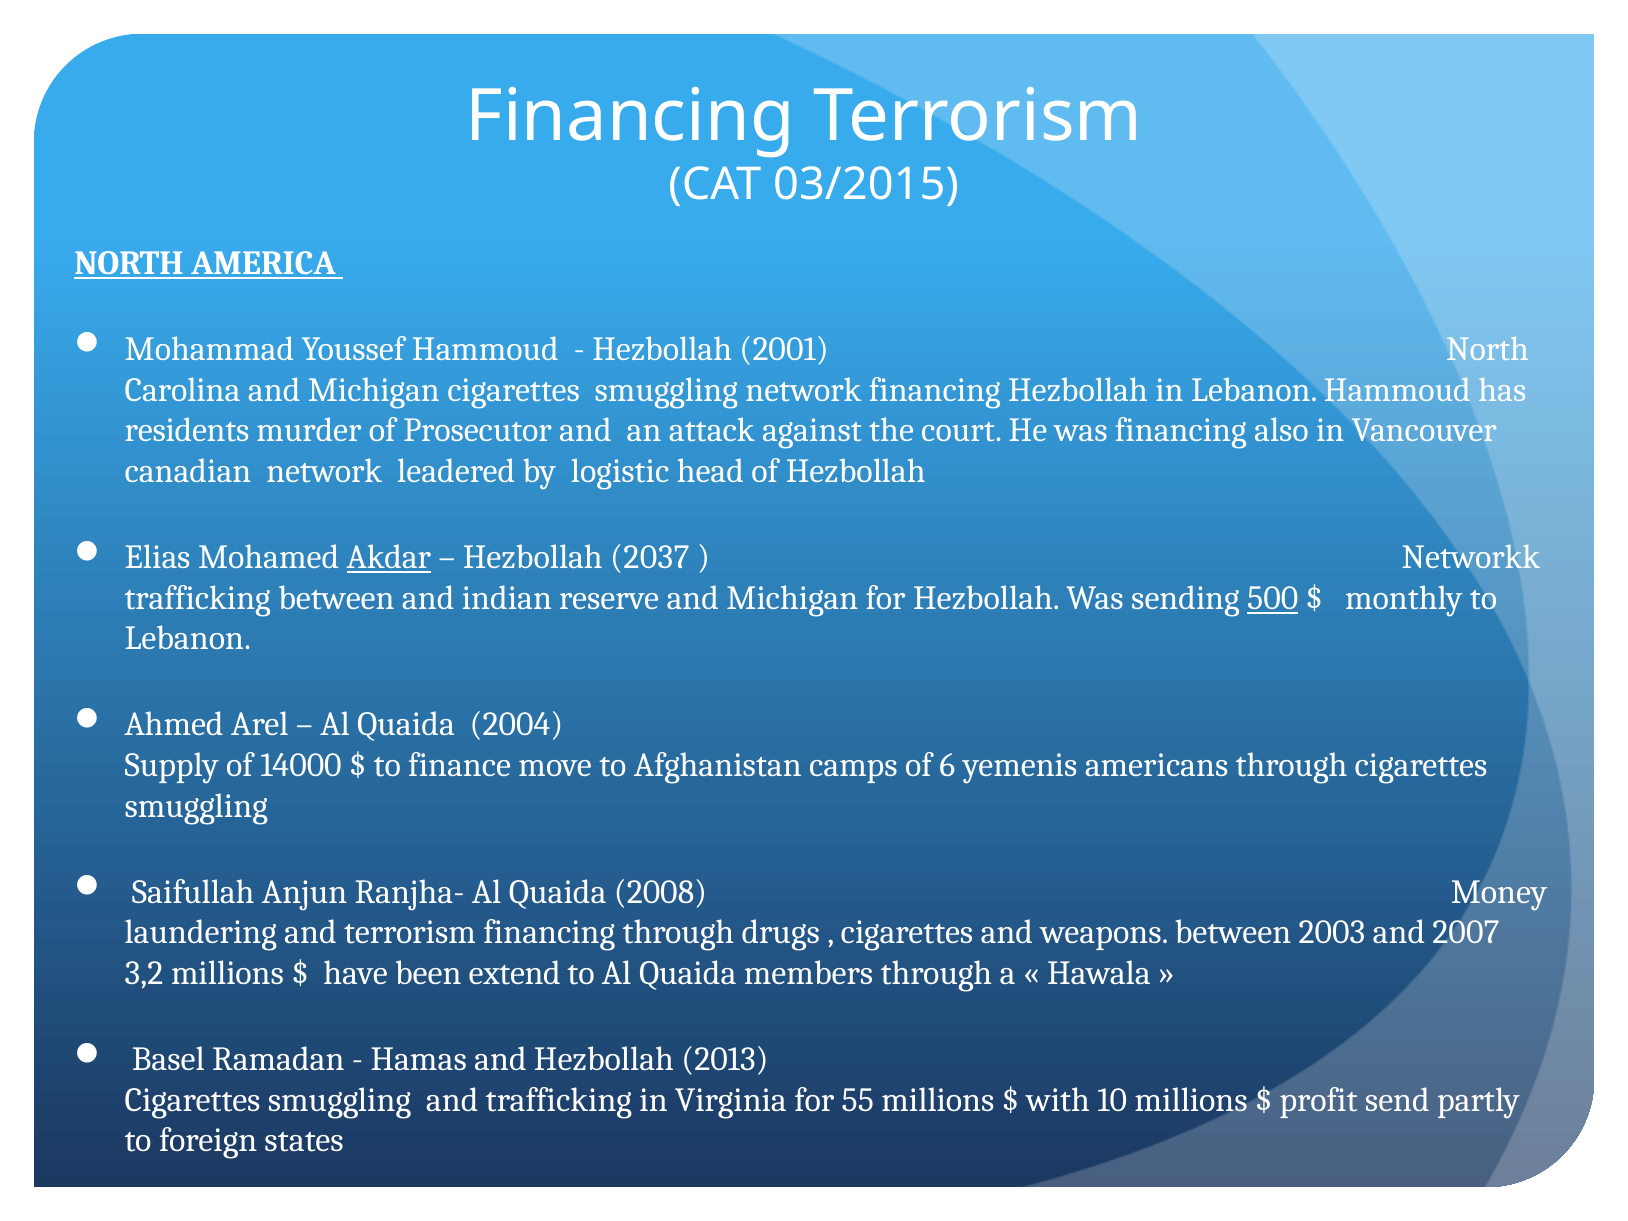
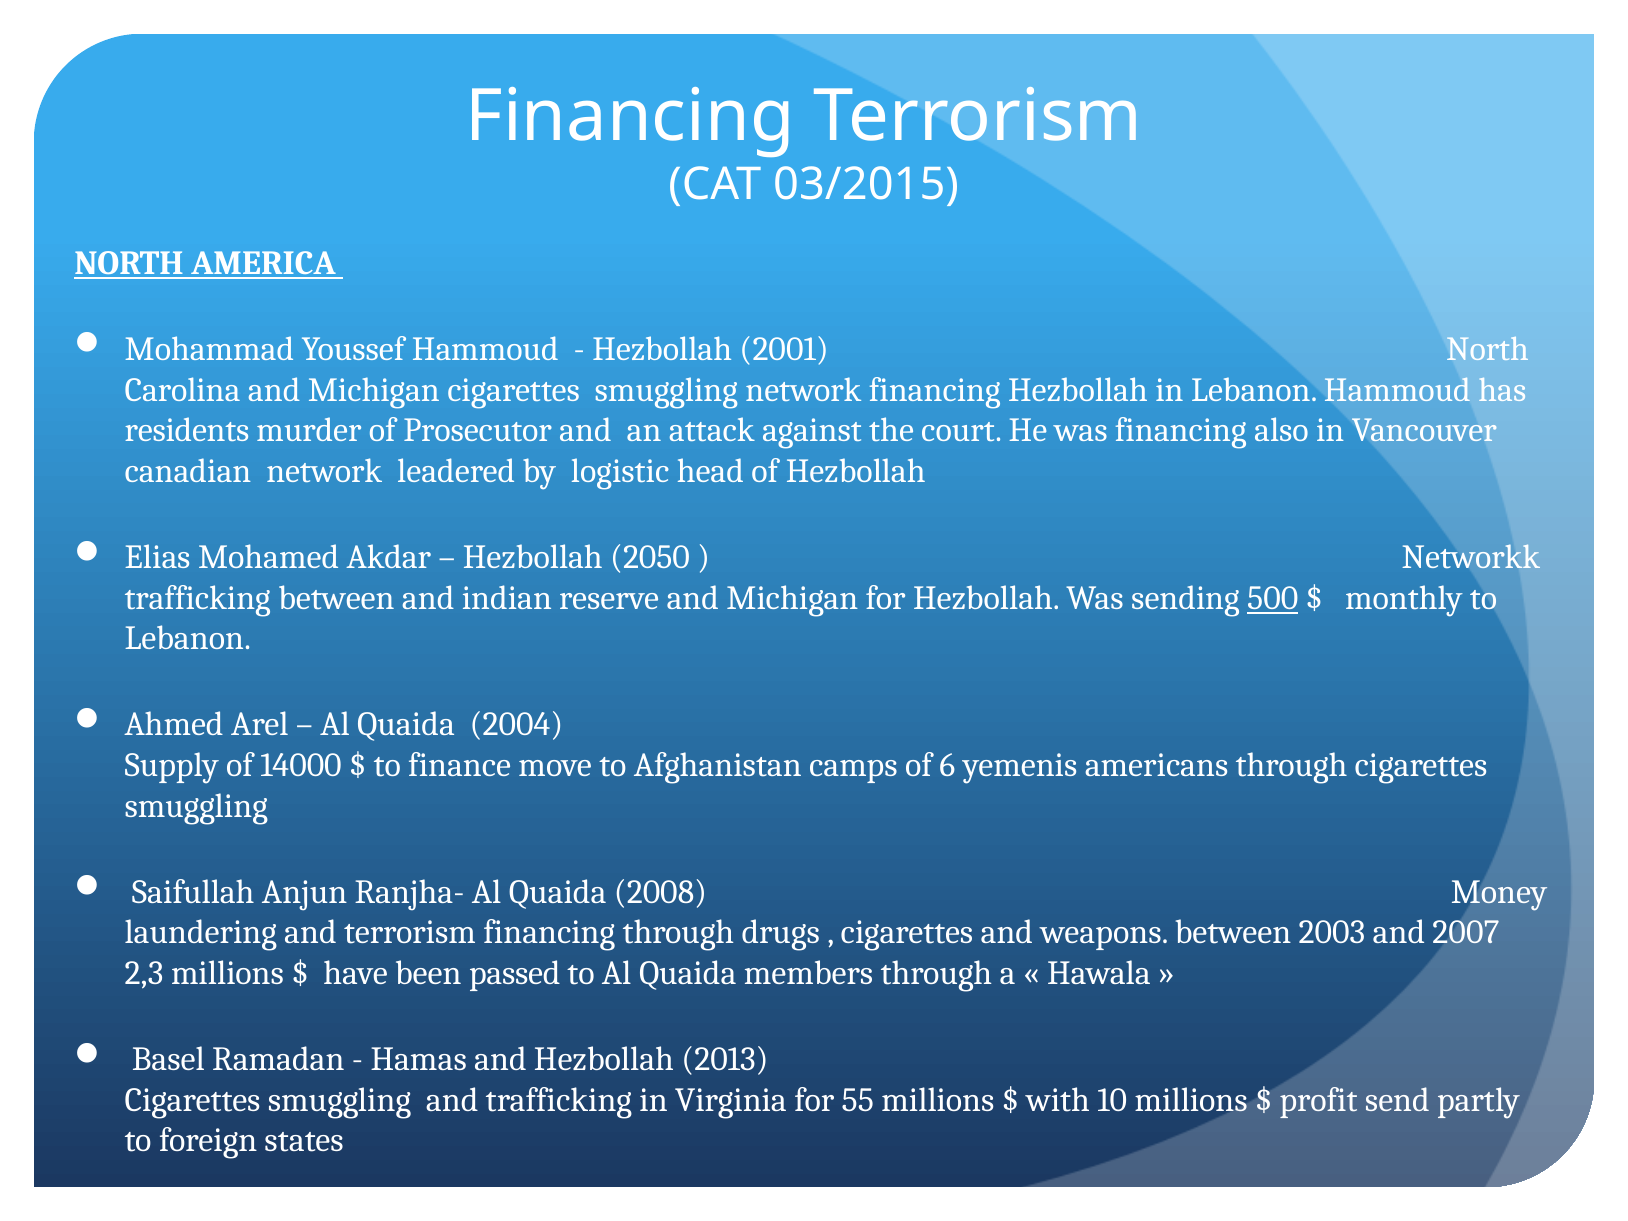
Akdar underline: present -> none
2037: 2037 -> 2050
3,2: 3,2 -> 2,3
extend: extend -> passed
